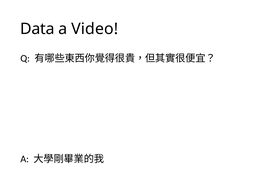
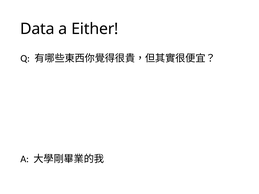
Video: Video -> Either
